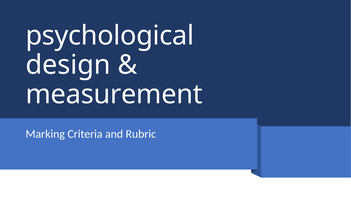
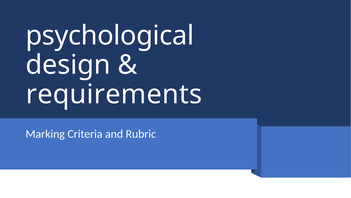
measurement: measurement -> requirements
